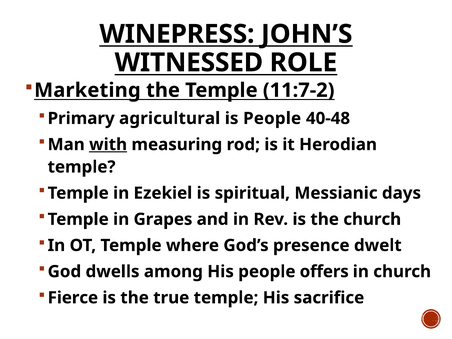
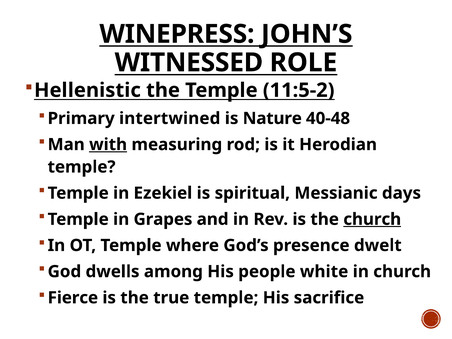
Marketing: Marketing -> Hellenistic
11:7-2: 11:7-2 -> 11:5-2
agricultural: agricultural -> intertwined
is People: People -> Nature
church at (372, 219) underline: none -> present
offers: offers -> white
